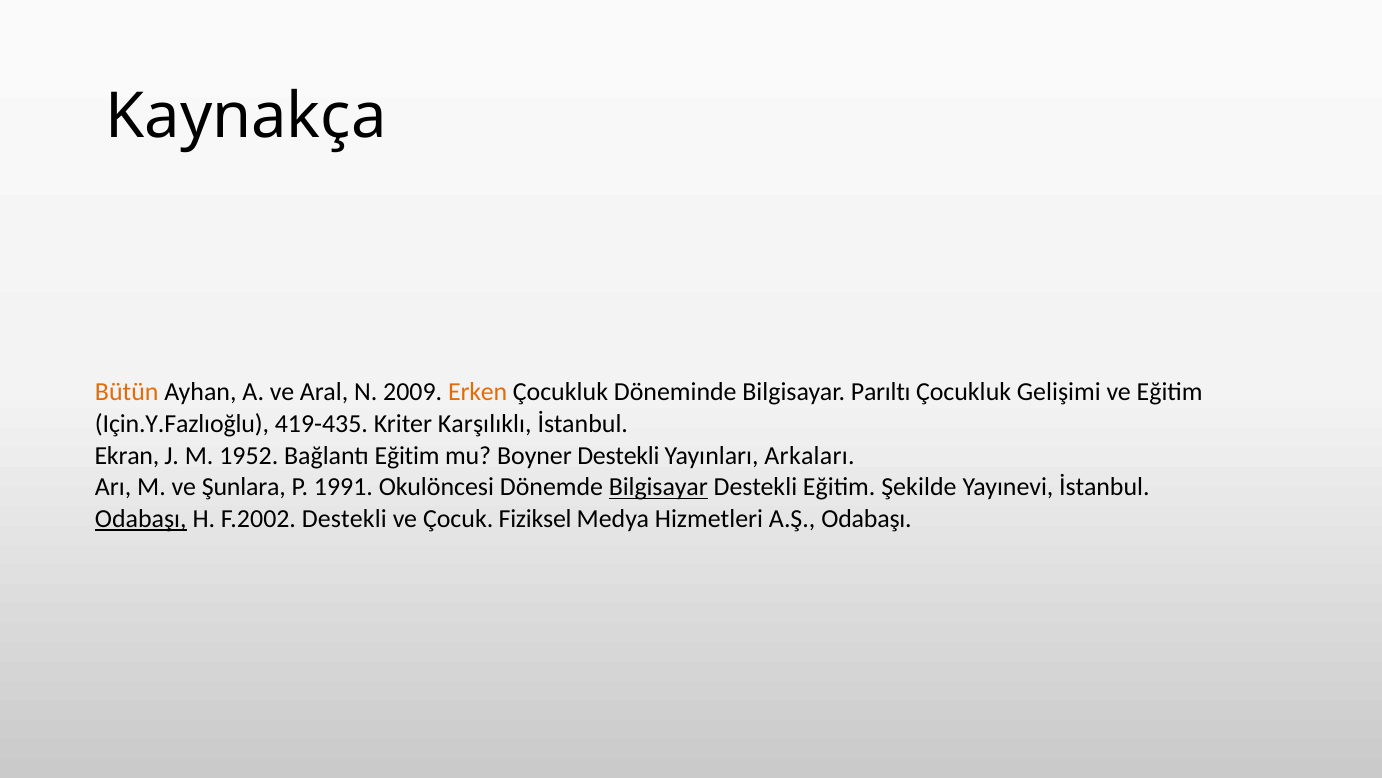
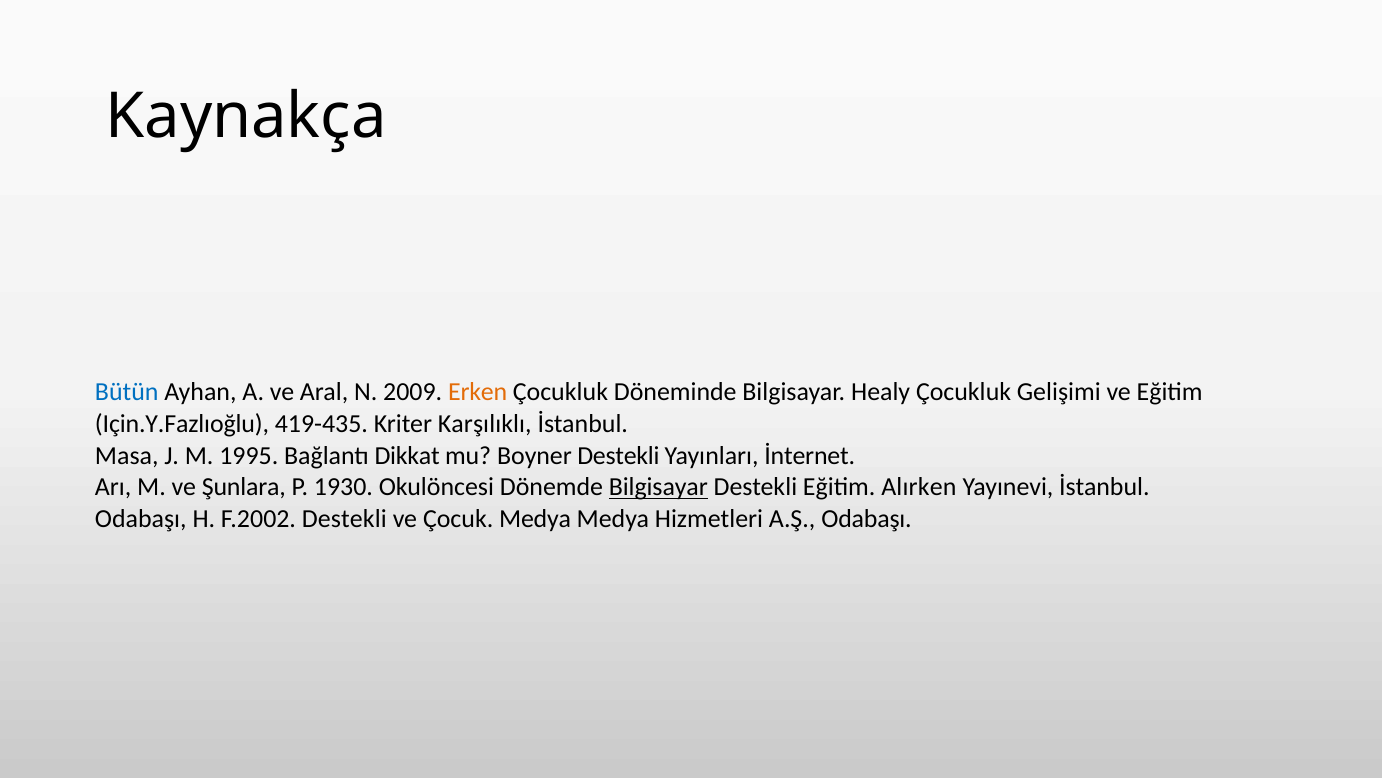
Bütün colour: orange -> blue
Parıltı: Parıltı -> Healy
Ekran: Ekran -> Masa
1952: 1952 -> 1995
Bağlantı Eğitim: Eğitim -> Dikkat
Arkaları: Arkaları -> İnternet
1991: 1991 -> 1930
Şekilde: Şekilde -> Alırken
Odabaşı at (141, 519) underline: present -> none
Çocuk Fiziksel: Fiziksel -> Medya
